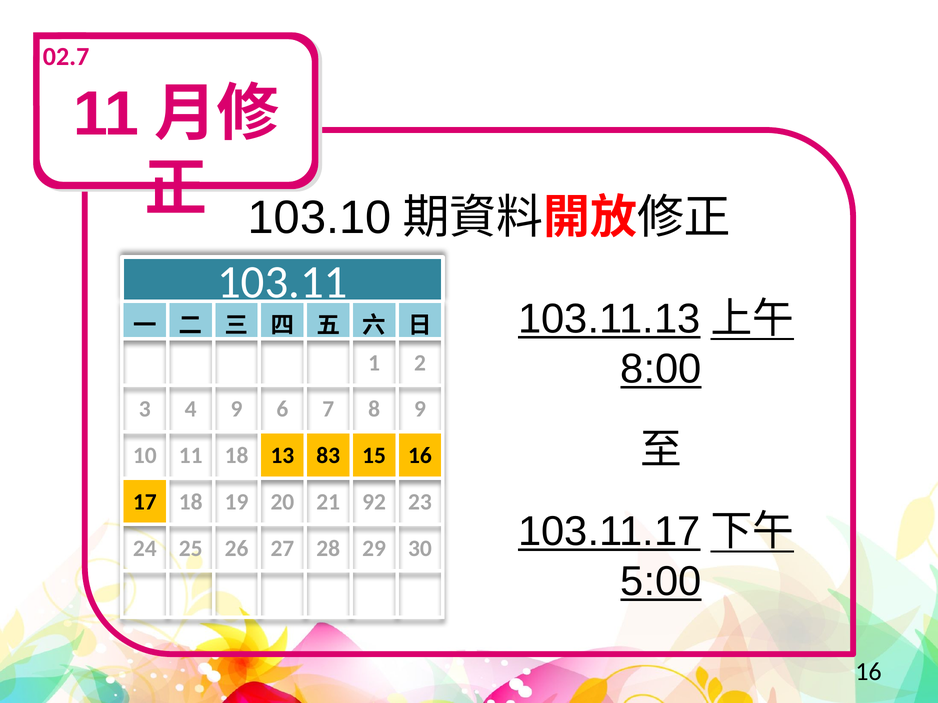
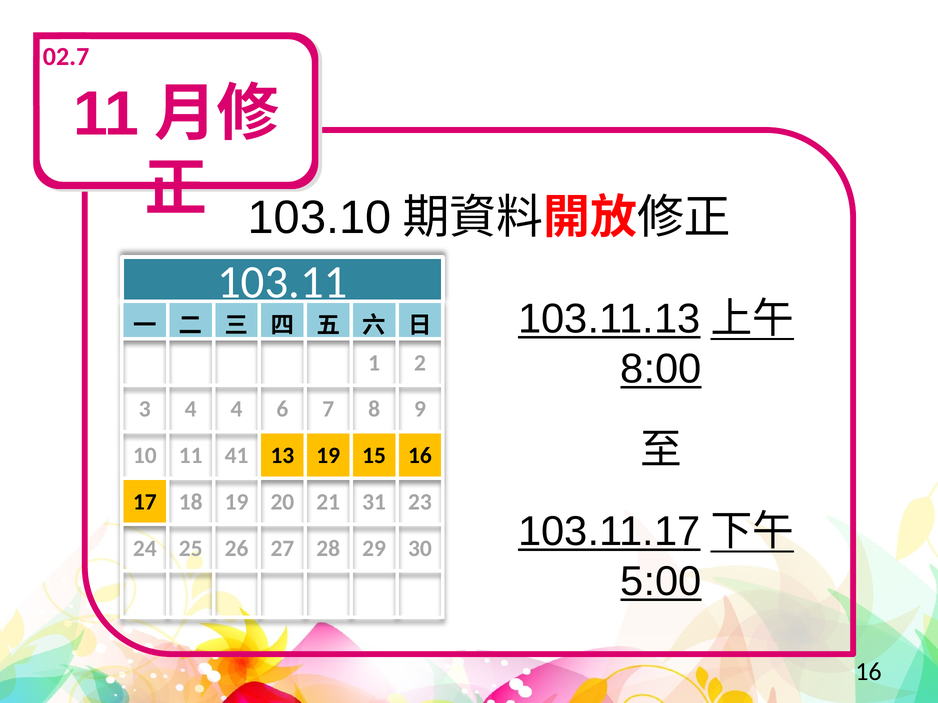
4 9: 9 -> 4
11 18: 18 -> 41
13 83: 83 -> 19
92: 92 -> 31
